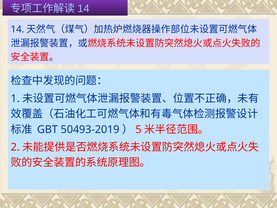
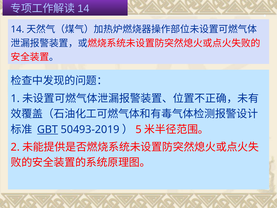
GBT underline: none -> present
